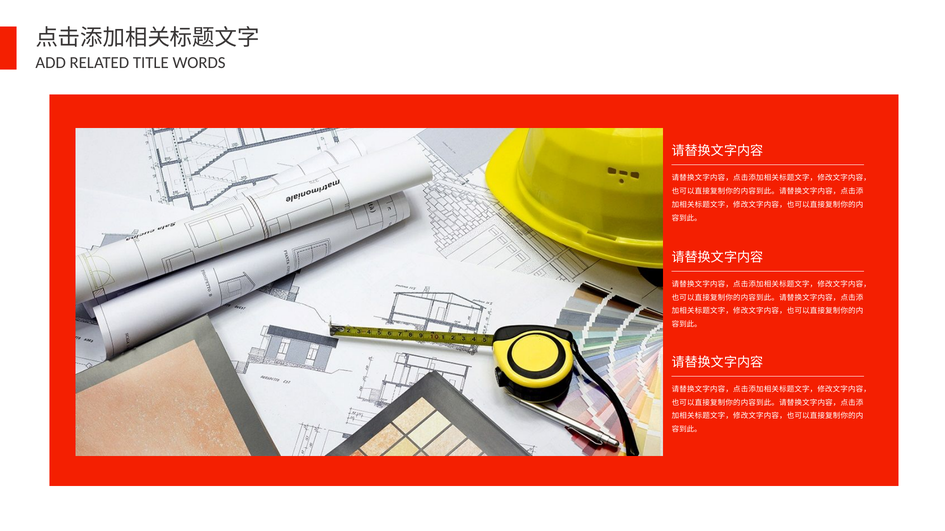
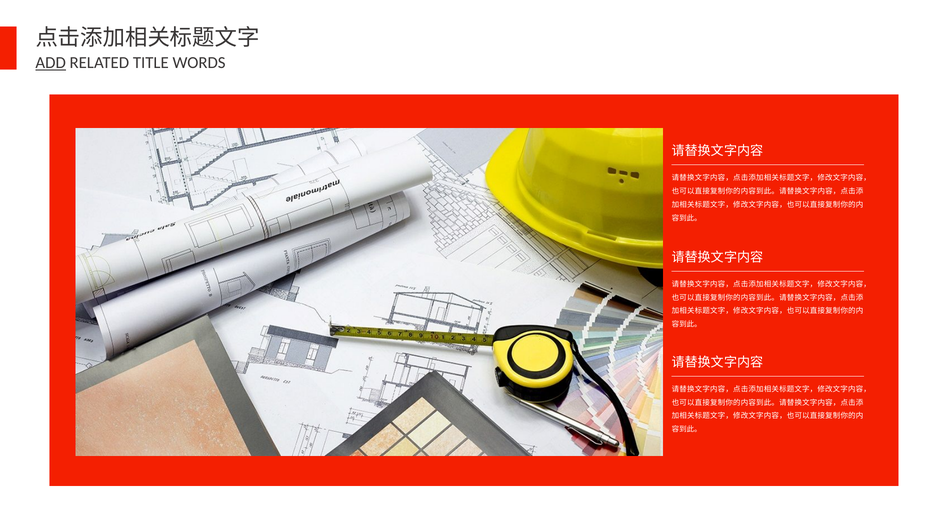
ADD at (51, 63) underline: none -> present
